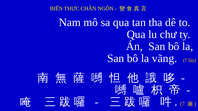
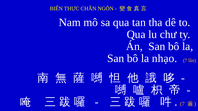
vãng: vãng -> nhạo
